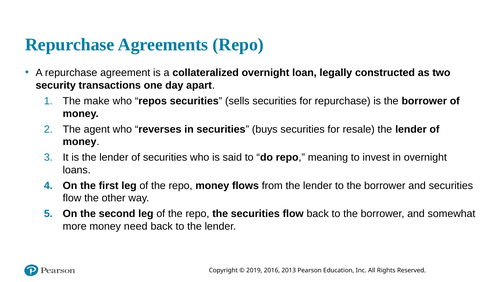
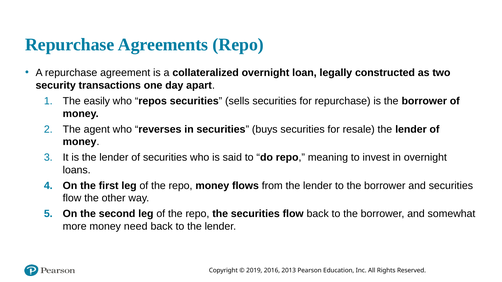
make: make -> easily
